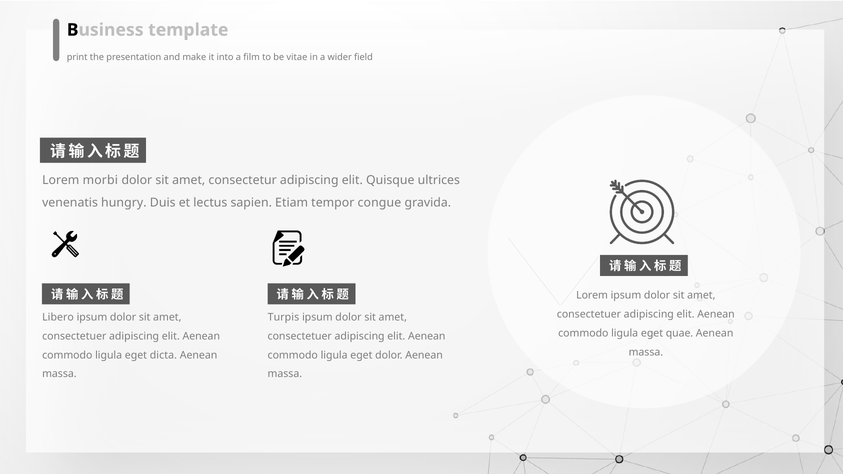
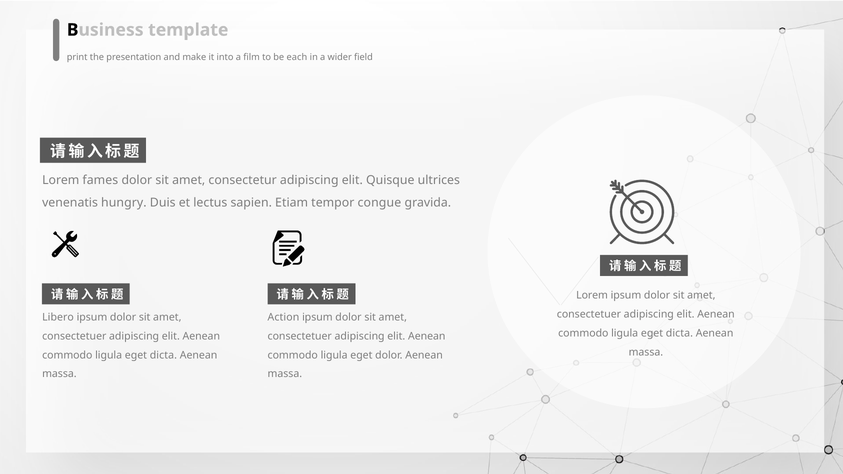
vitae: vitae -> each
morbi: morbi -> fames
Turpis: Turpis -> Action
quae at (680, 334): quae -> dicta
